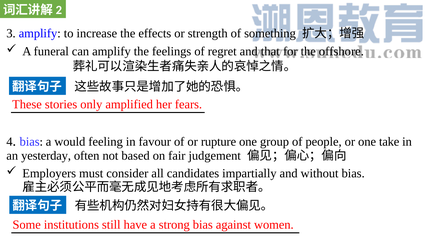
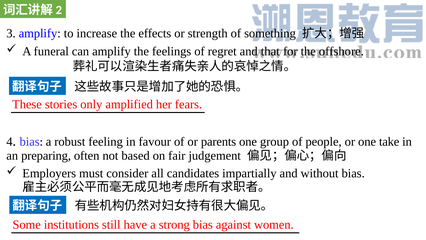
would: would -> robust
rupture: rupture -> parents
yesterday: yesterday -> preparing
